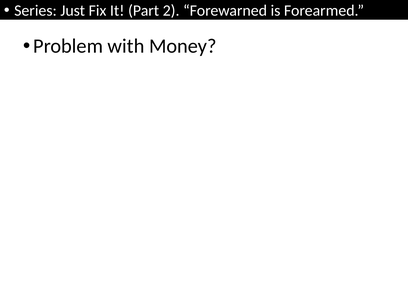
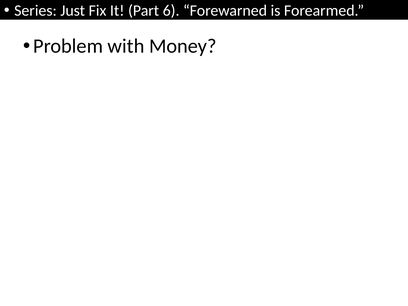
2: 2 -> 6
